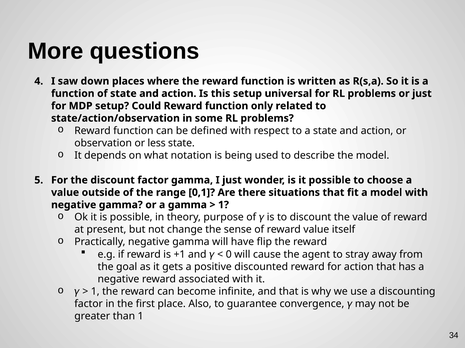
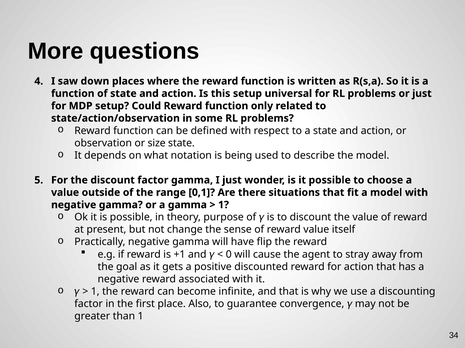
less: less -> size
